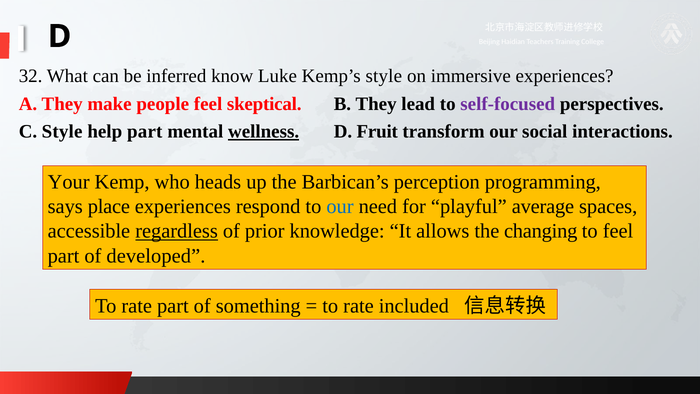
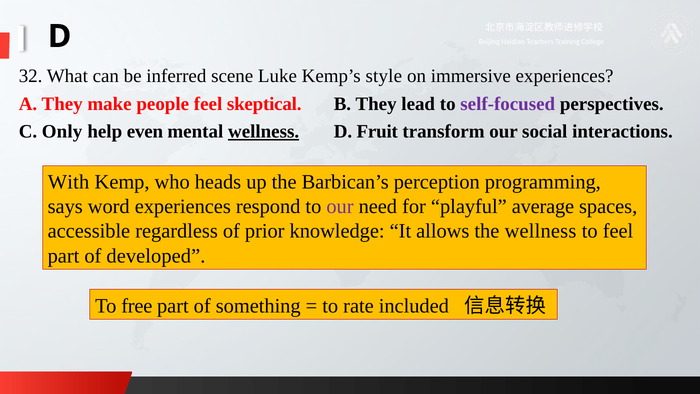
know: know -> scene
C Style: Style -> Only
help part: part -> even
Your: Your -> With
place: place -> word
our at (340, 207) colour: blue -> purple
regardless underline: present -> none
the changing: changing -> wellness
rate at (137, 306): rate -> free
